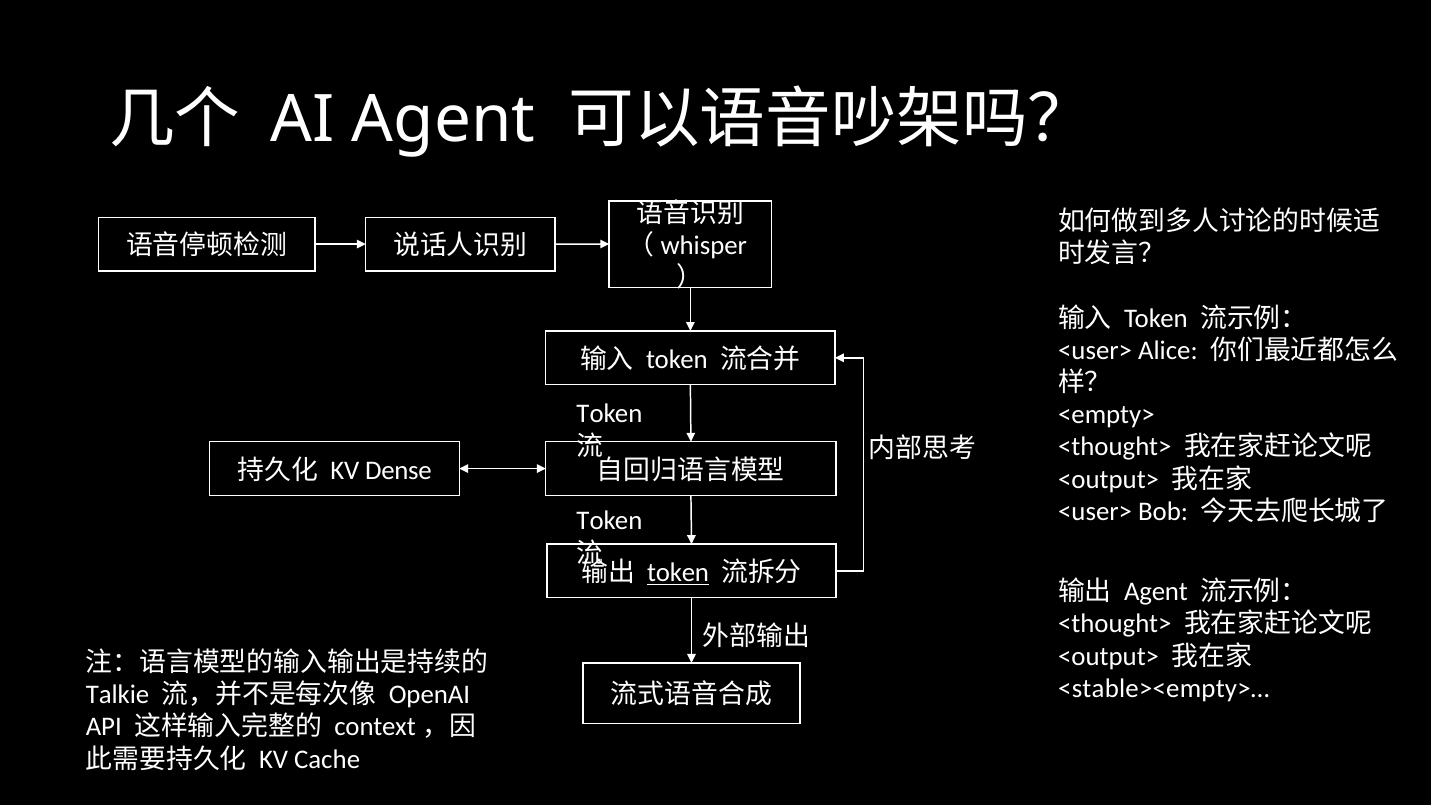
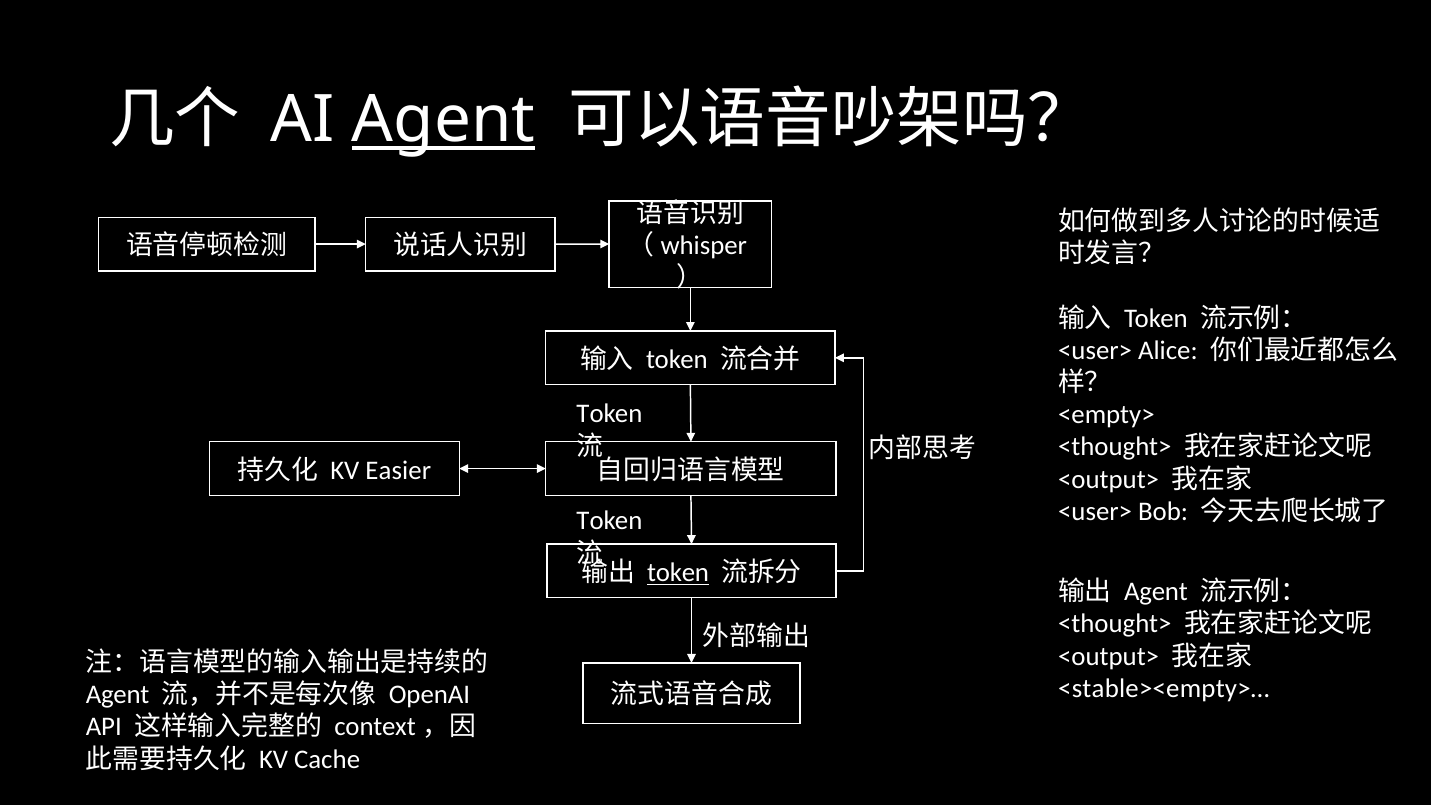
Agent at (444, 120) underline: none -> present
Dense: Dense -> Easier
Talkie at (118, 695): Talkie -> Agent
